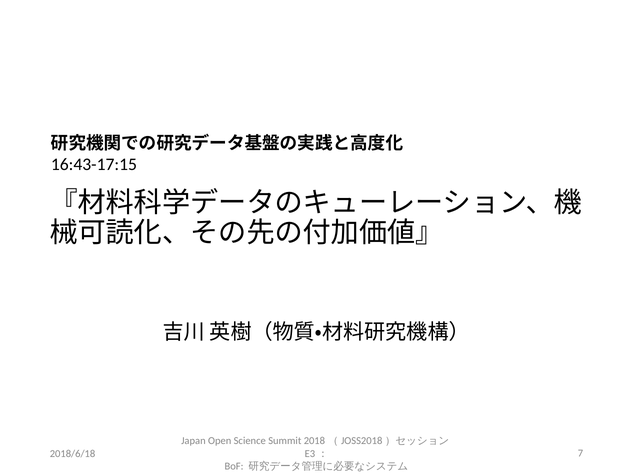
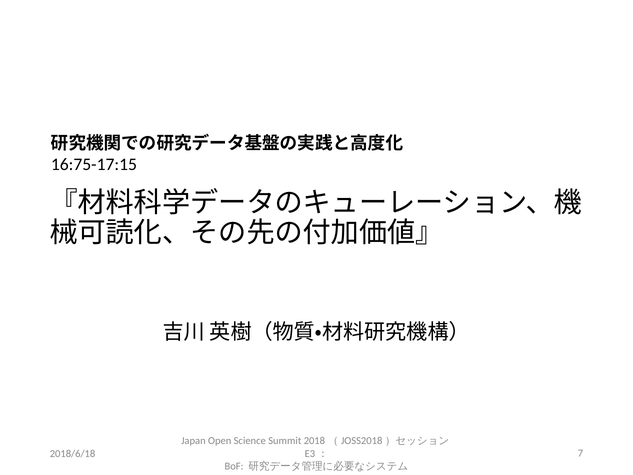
16:43-17:15: 16:43-17:15 -> 16:75-17:15
